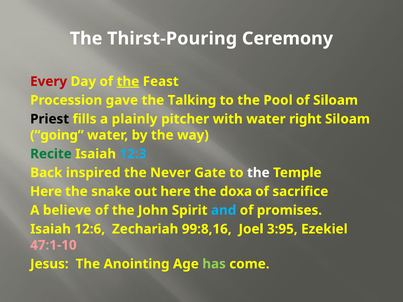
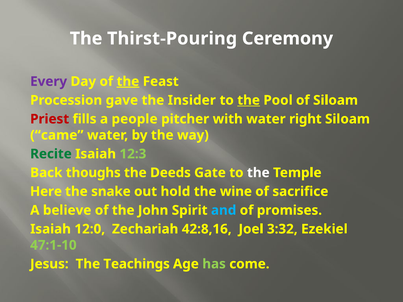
Every colour: red -> purple
Talking: Talking -> Insider
the at (249, 100) underline: none -> present
Priest colour: black -> red
plainly: plainly -> people
going: going -> came
12:3 colour: light blue -> light green
inspired: inspired -> thoughs
Never: Never -> Deeds
out here: here -> hold
doxa: doxa -> wine
12:6: 12:6 -> 12:0
99:8,16: 99:8,16 -> 42:8,16
3:95: 3:95 -> 3:32
47:1-10 colour: pink -> light green
Anointing: Anointing -> Teachings
